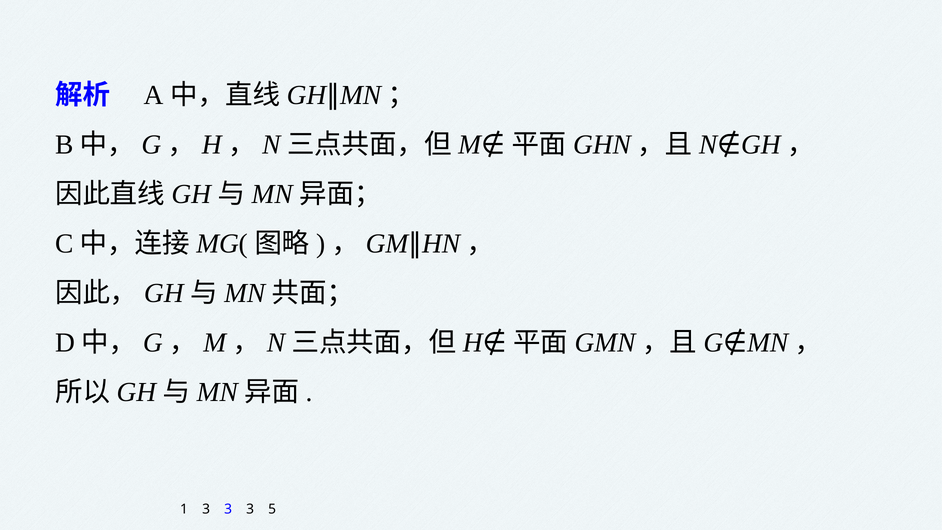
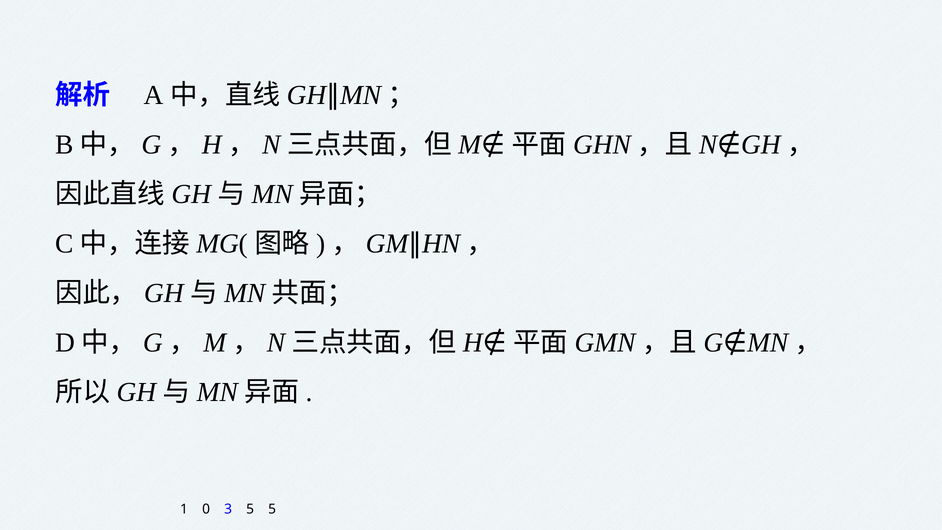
1 3: 3 -> 0
3 at (250, 509): 3 -> 5
